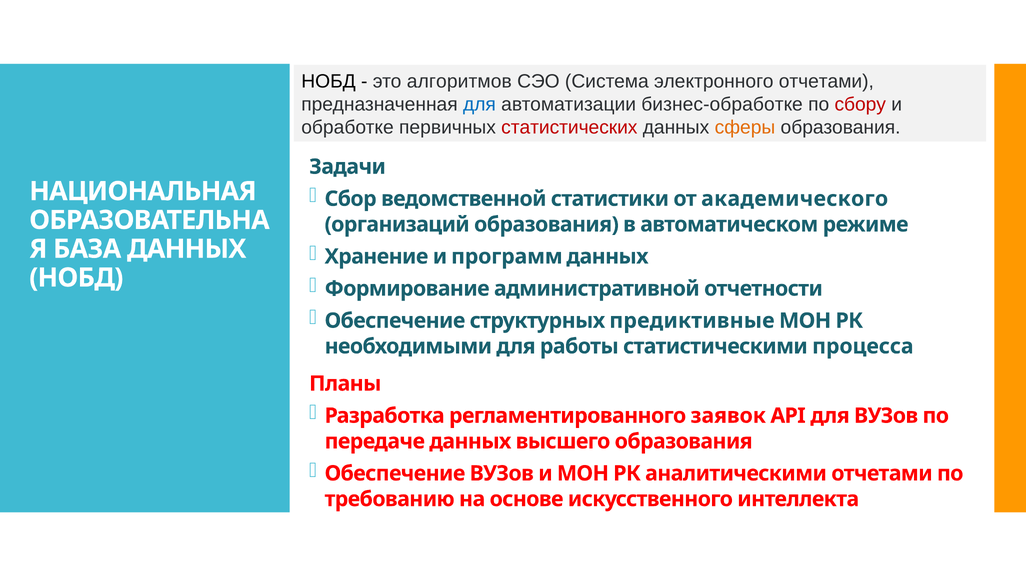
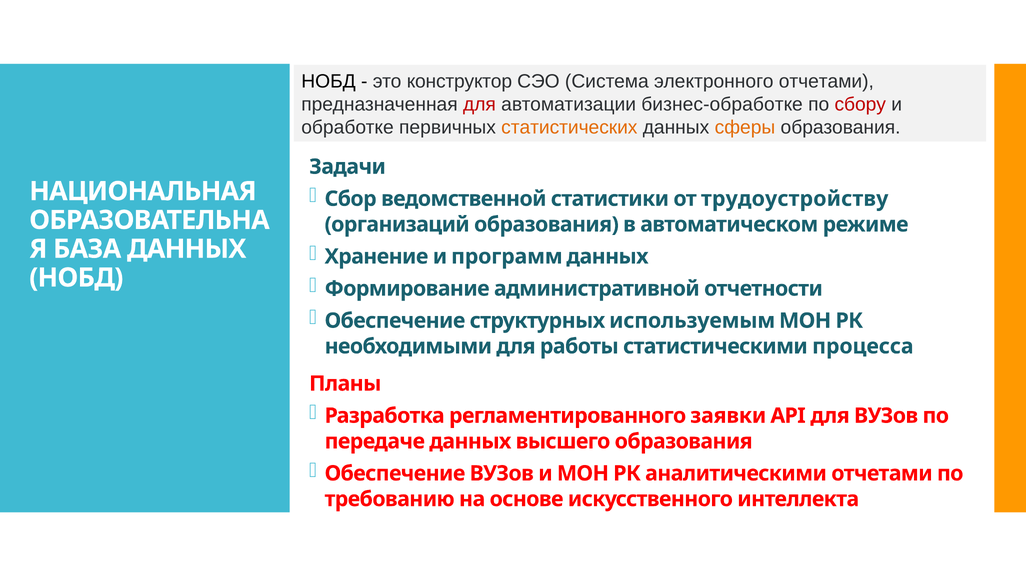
алгоритмов: алгоритмов -> конструктор
для at (479, 105) colour: blue -> red
статистических colour: red -> orange
академического: академического -> трудоустройству
предиктивные: предиктивные -> используемым
заявок: заявок -> заявки
